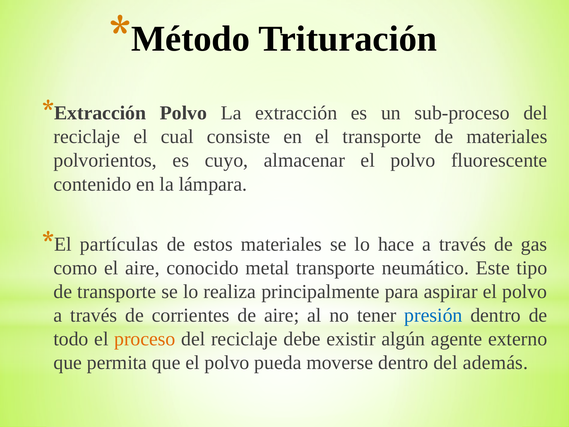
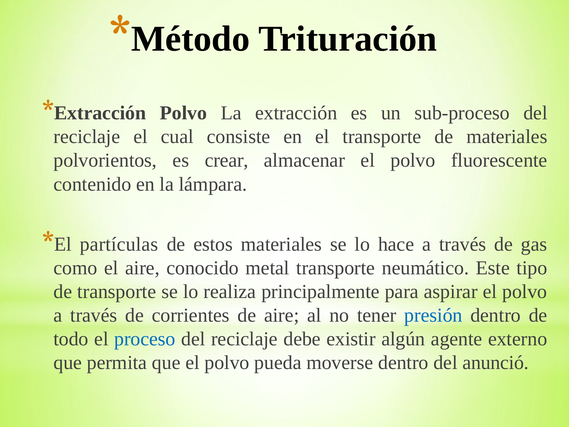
cuyo: cuyo -> crear
proceso colour: orange -> blue
además: además -> anunció
